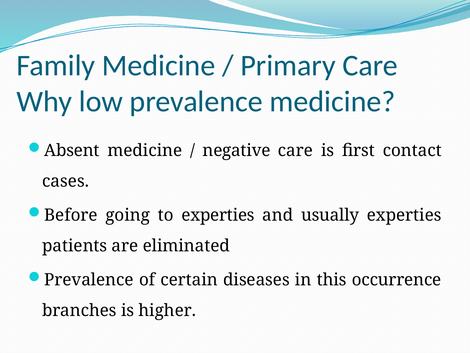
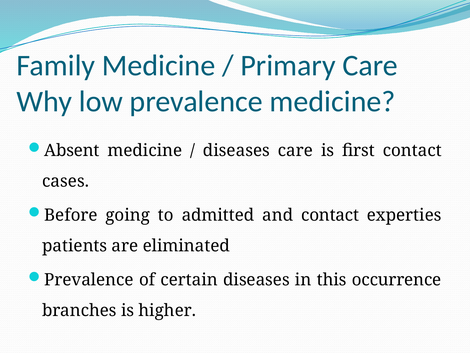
negative at (237, 150): negative -> diseases
to experties: experties -> admitted
and usually: usually -> contact
